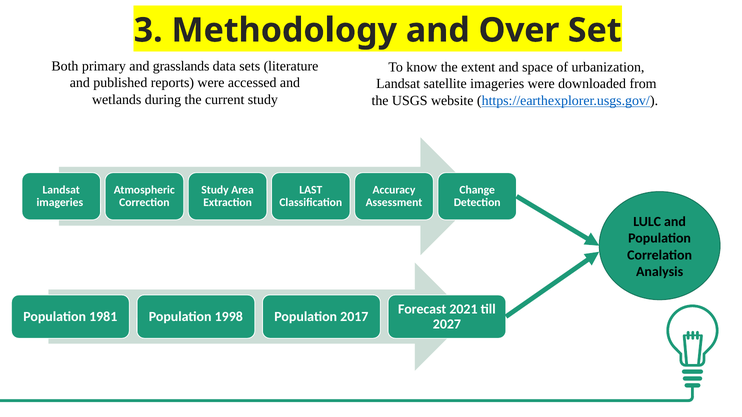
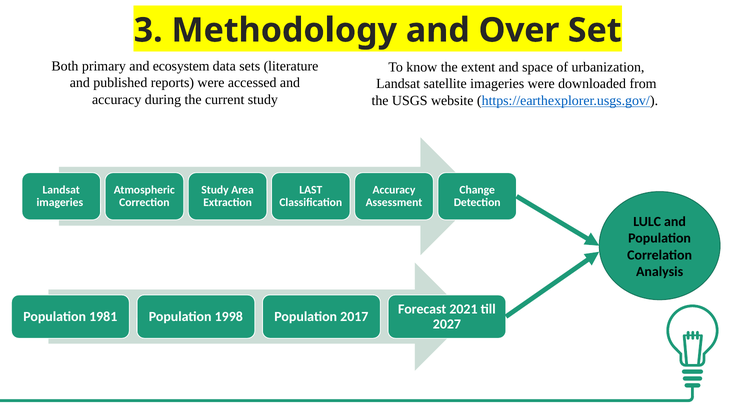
grasslands: grasslands -> ecosystem
wetlands at (117, 100): wetlands -> accuracy
